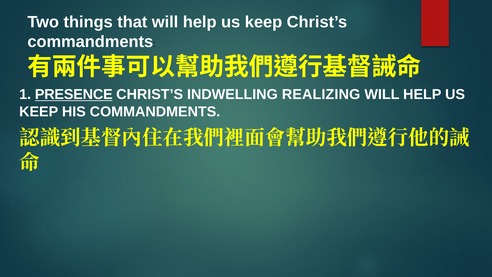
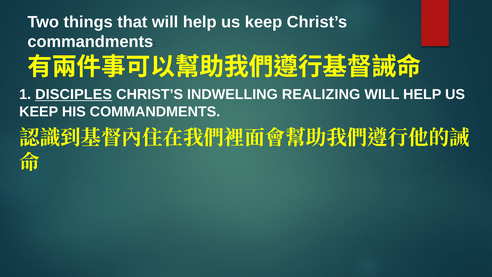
PRESENCE: PRESENCE -> DISCIPLES
